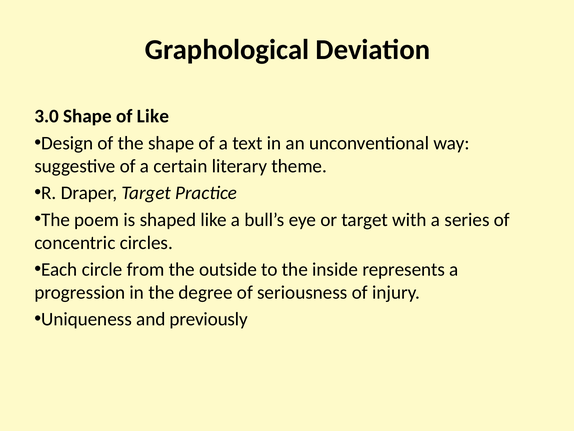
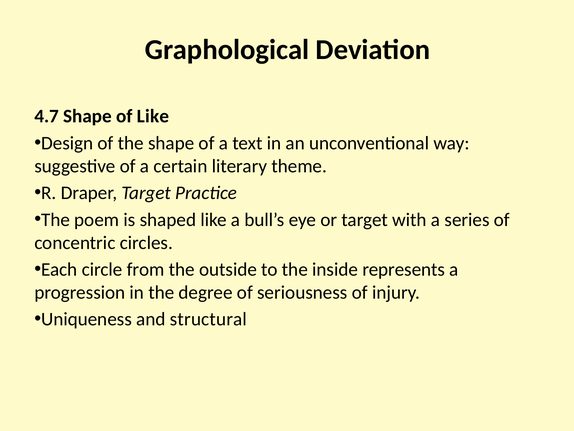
3.0: 3.0 -> 4.7
previously: previously -> structural
